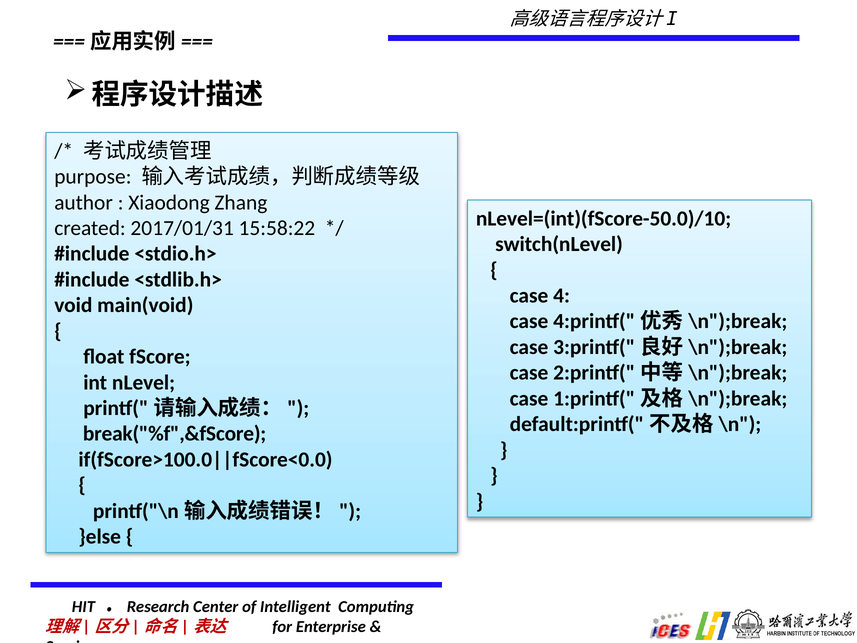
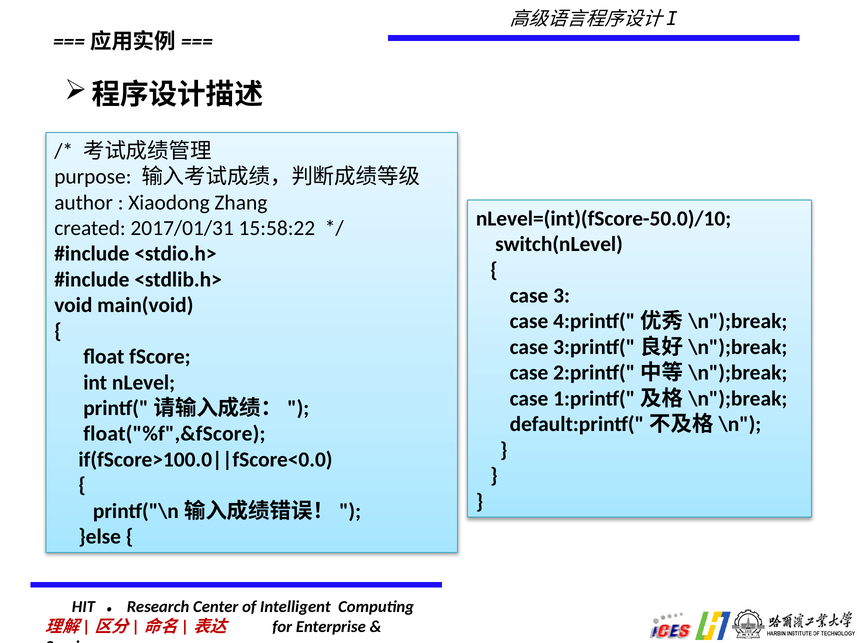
4: 4 -> 3
break("%f",&fScore: break("%f",&fScore -> float("%f",&fScore
